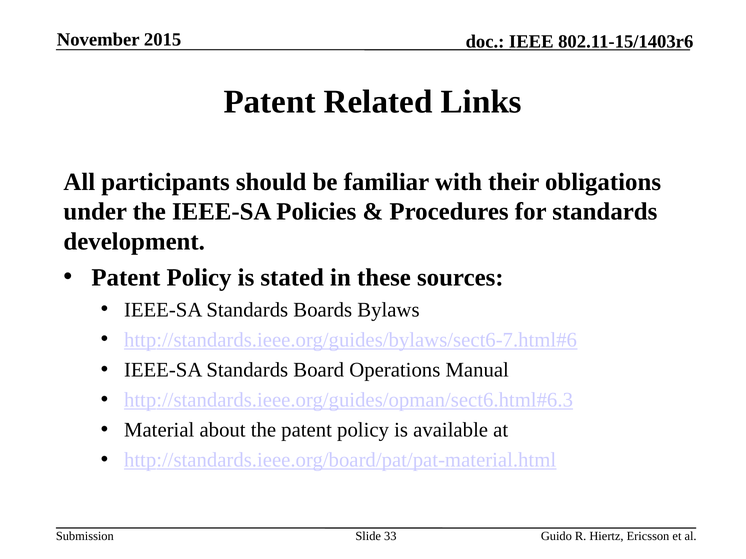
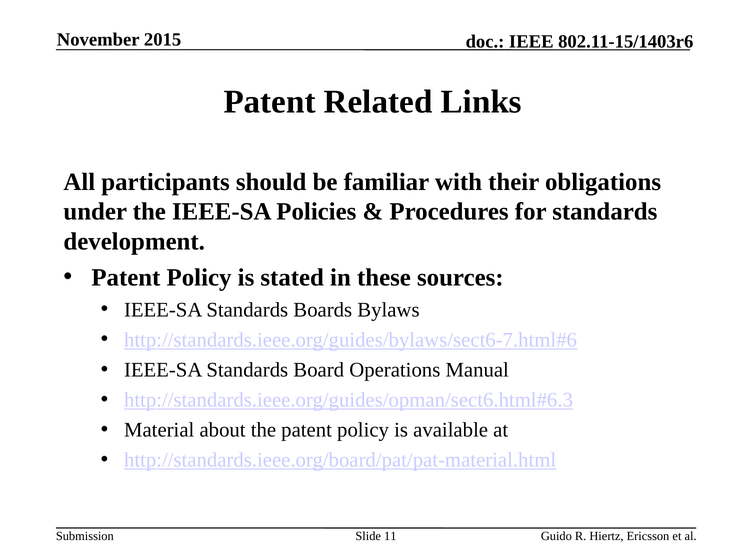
33: 33 -> 11
